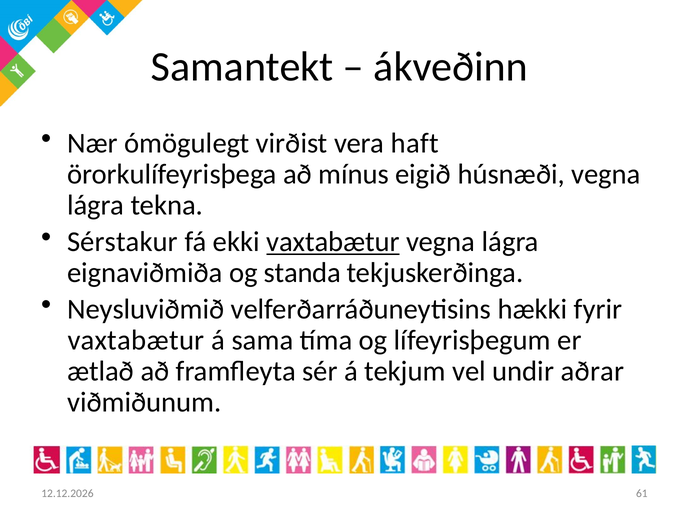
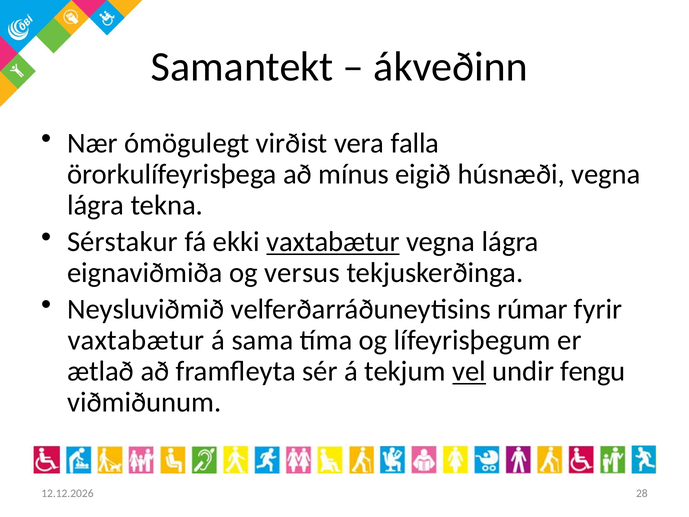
haft: haft -> falla
standa: standa -> versus
hækki: hækki -> rúmar
vel underline: none -> present
aðrar: aðrar -> fengu
61: 61 -> 28
